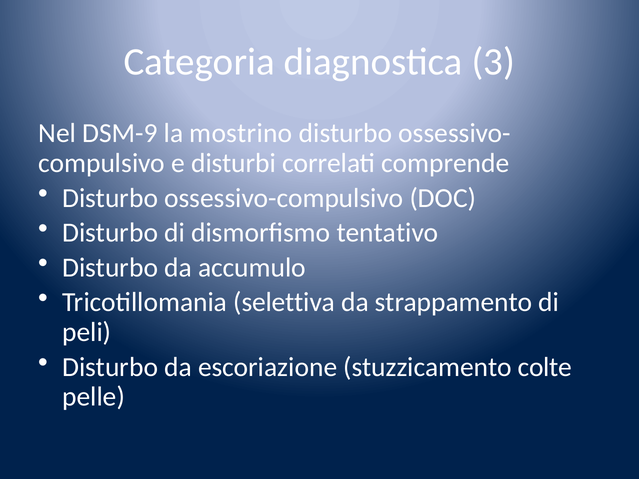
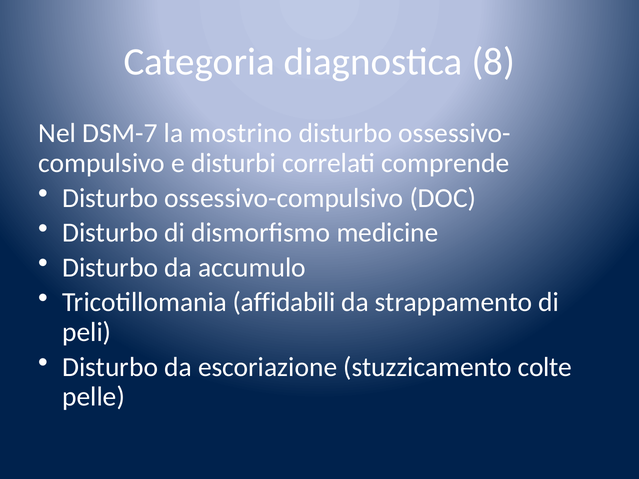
3: 3 -> 8
DSM-9: DSM-9 -> DSM-7
tentativo: tentativo -> medicine
selettiva: selettiva -> affidabili
